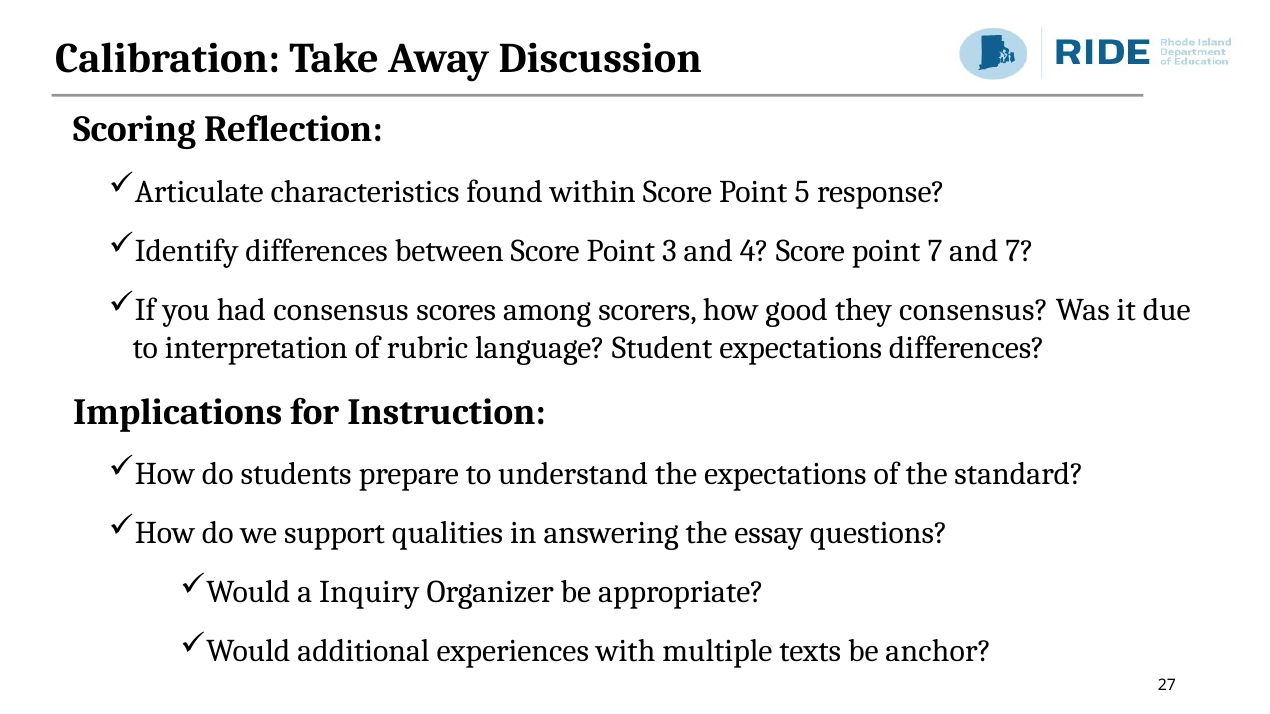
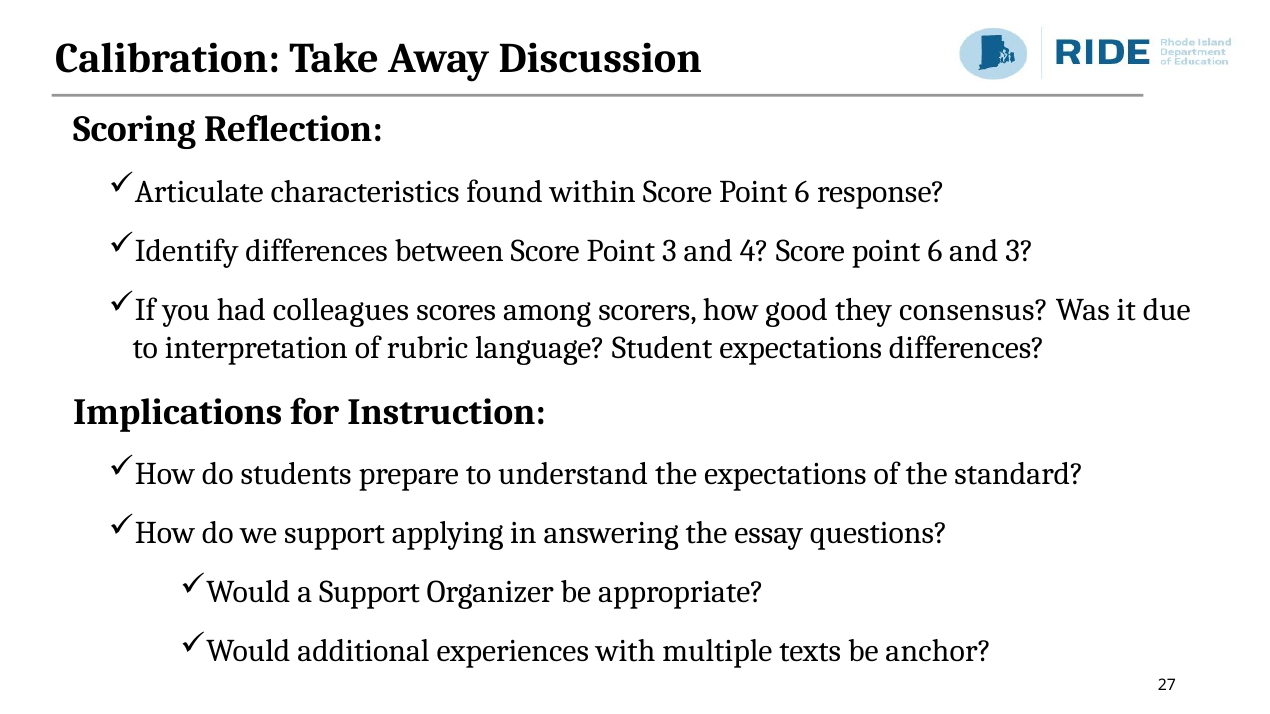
within Score Point 5: 5 -> 6
4 Score point 7: 7 -> 6
and 7: 7 -> 3
had consensus: consensus -> colleagues
qualities: qualities -> applying
a Inquiry: Inquiry -> Support
